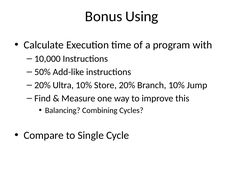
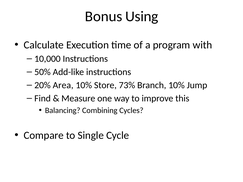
Ultra: Ultra -> Area
Store 20%: 20% -> 73%
